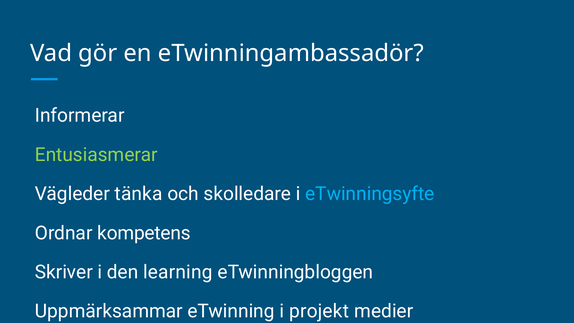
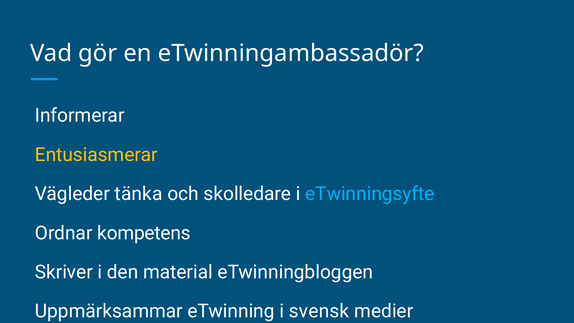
Entusiasmerar colour: light green -> yellow
learning: learning -> material
projekt: projekt -> svensk
